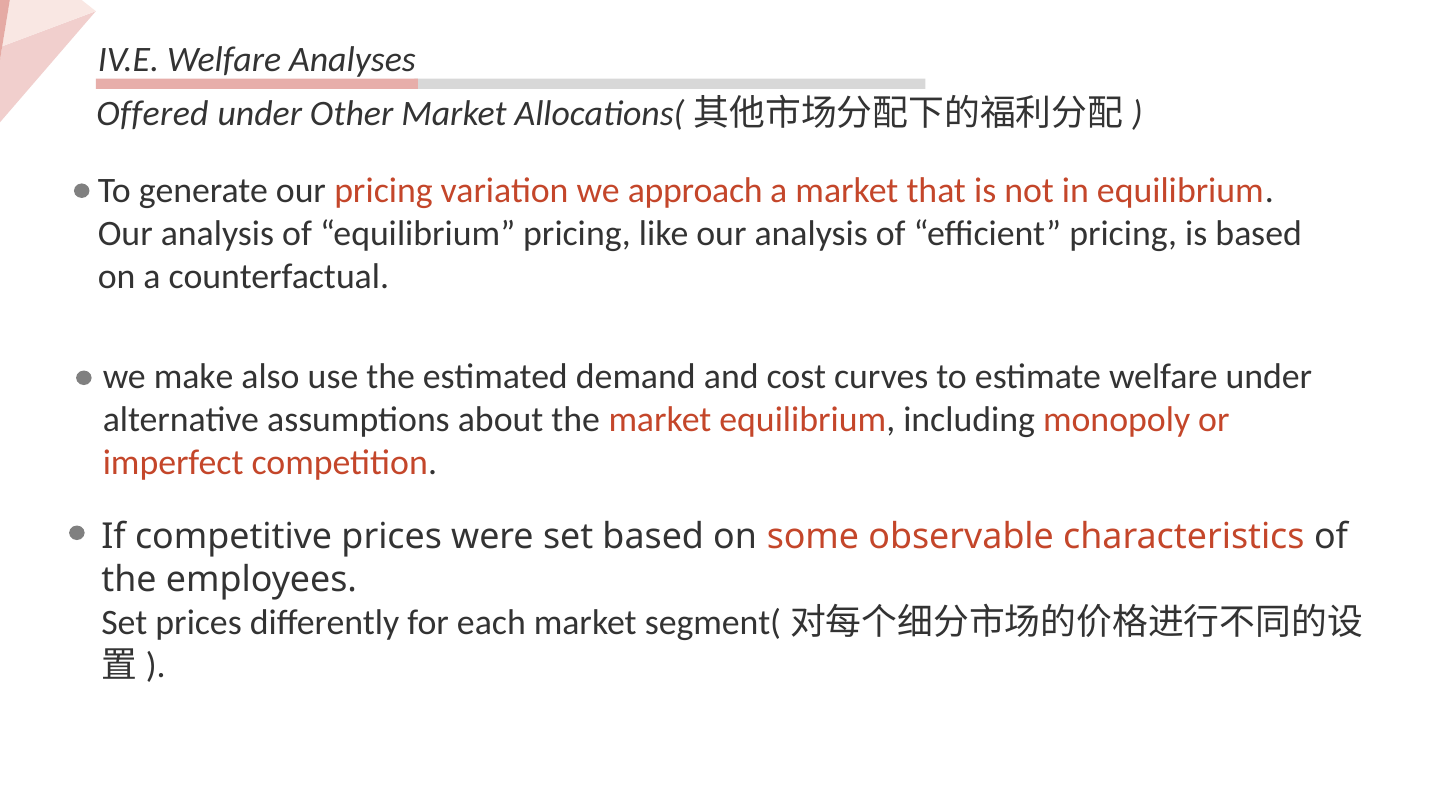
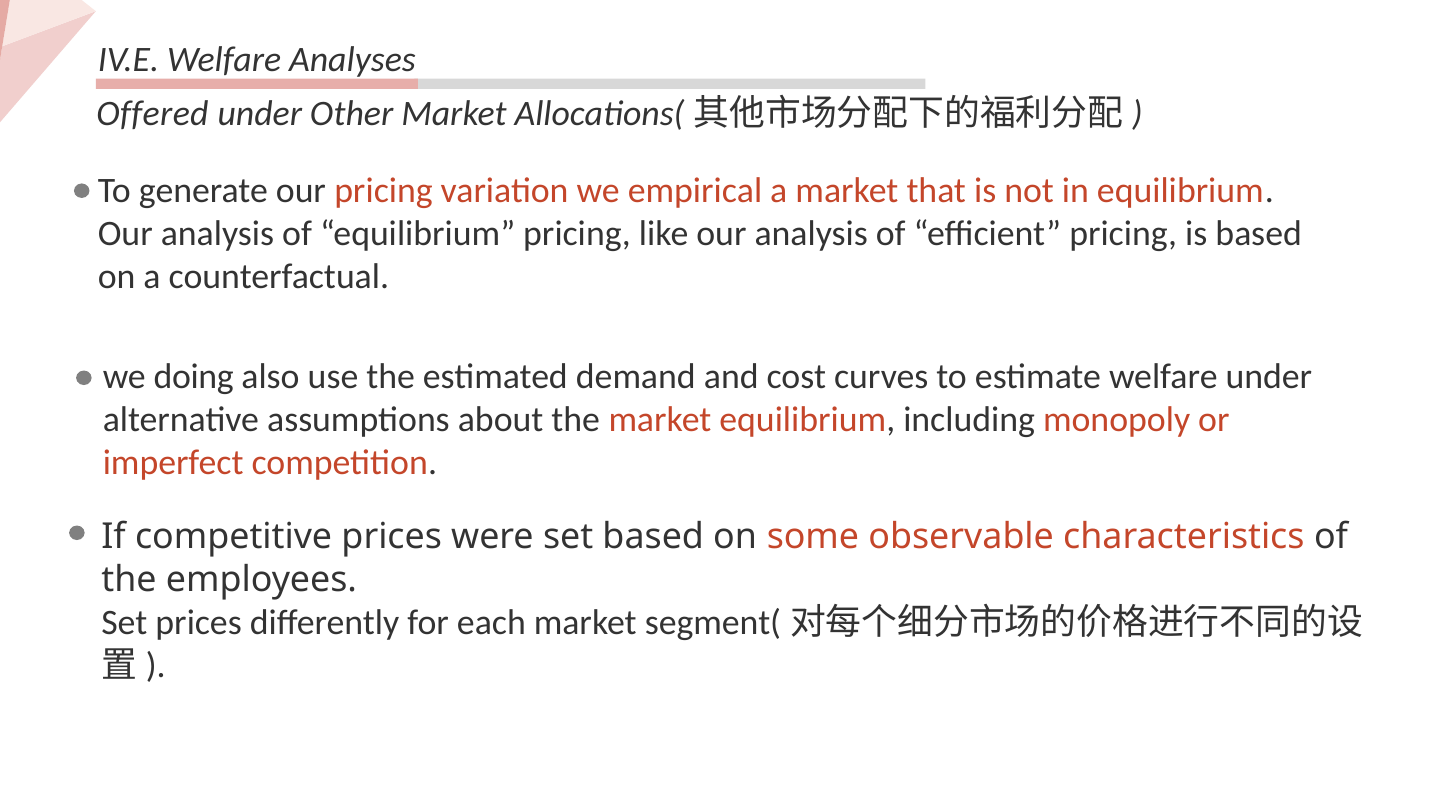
approach: approach -> empirical
make: make -> doing
